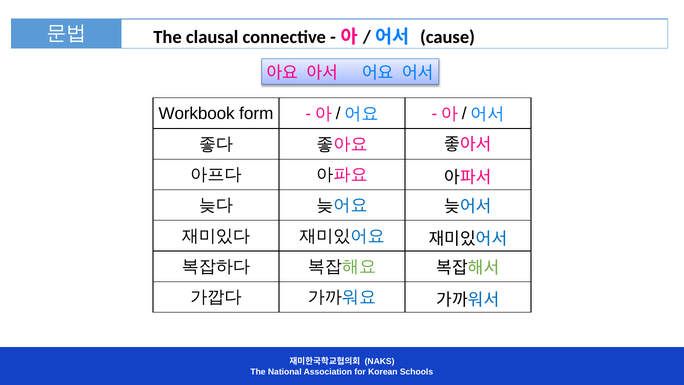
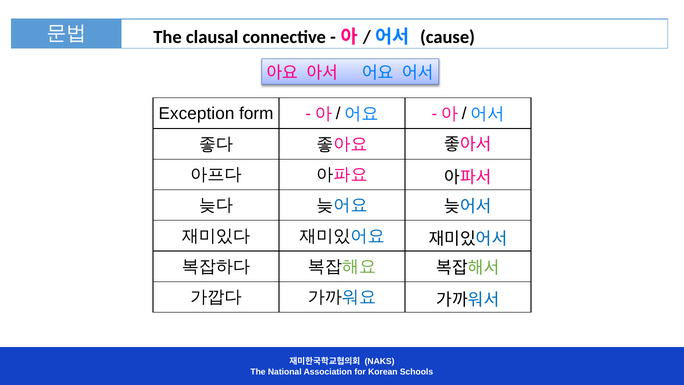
Workbook: Workbook -> Exception
